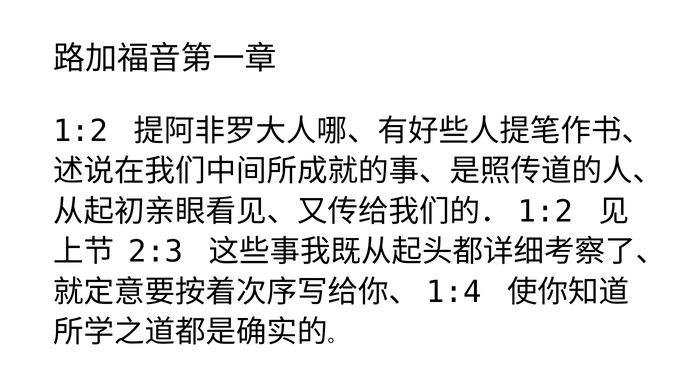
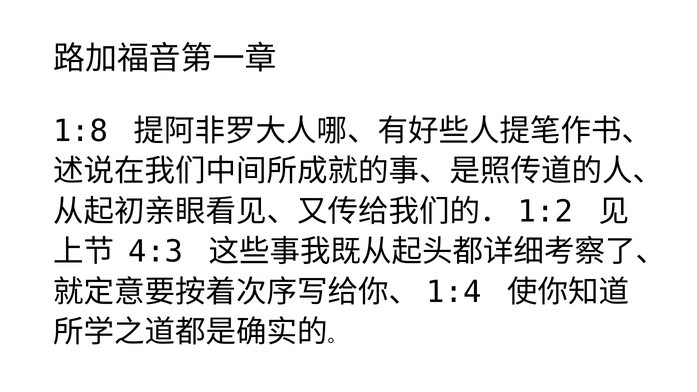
1:2 at (81, 131): 1:2 -> 1:8
2:3: 2:3 -> 4:3
